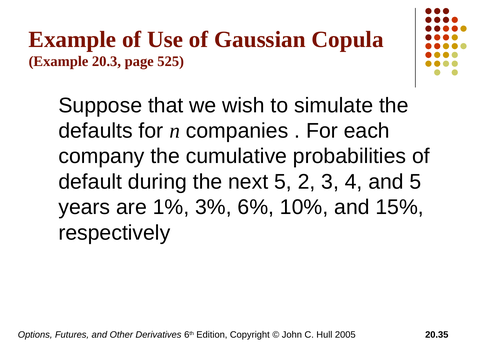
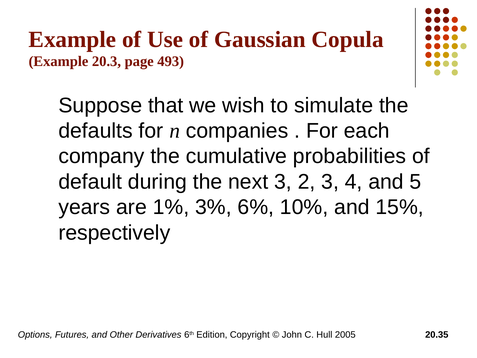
525: 525 -> 493
next 5: 5 -> 3
